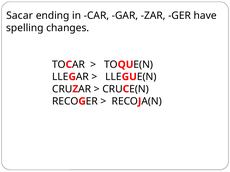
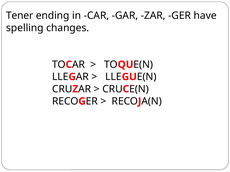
Sacar: Sacar -> Tener
